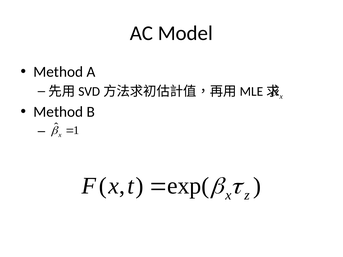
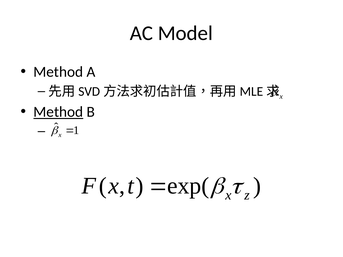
Method at (58, 112) underline: none -> present
